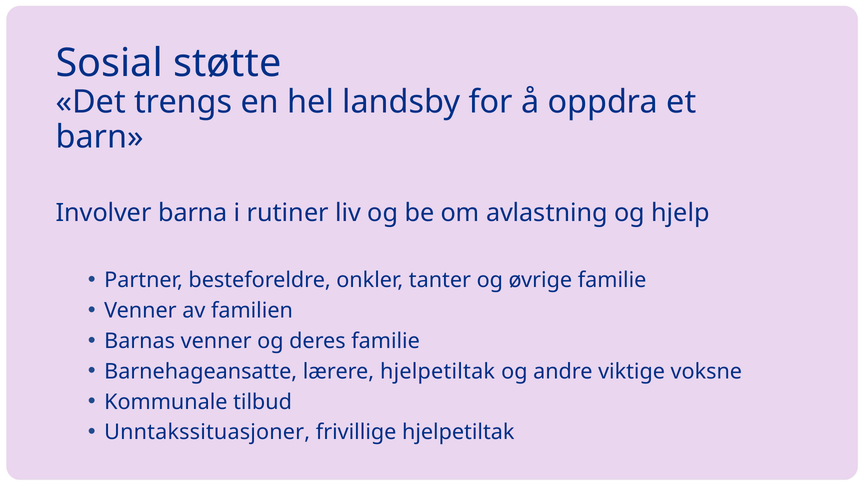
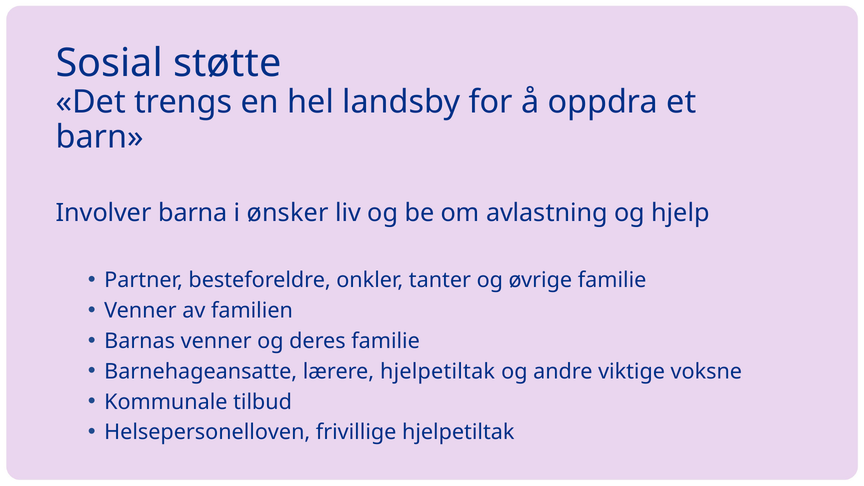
rutiner: rutiner -> ønsker
Unntakssituasjoner: Unntakssituasjoner -> Helsepersonelloven
